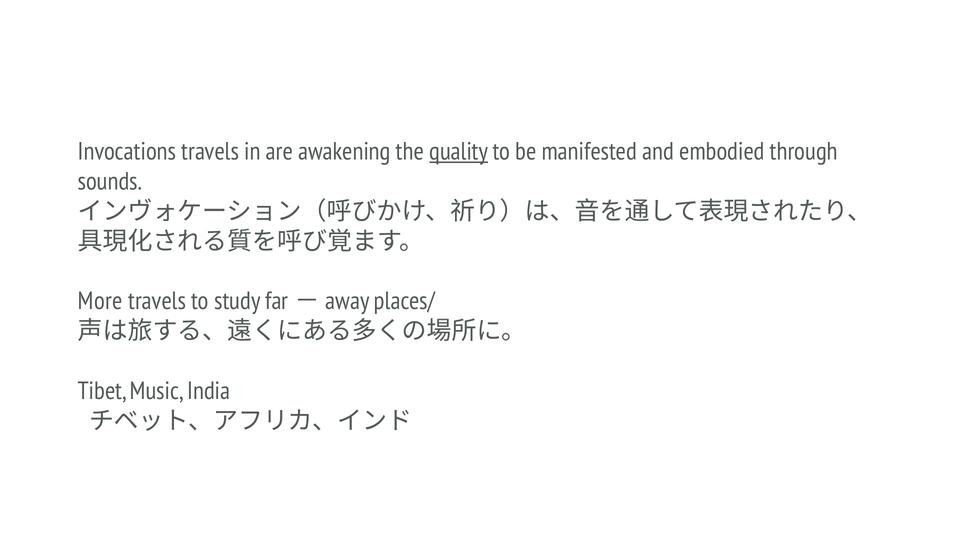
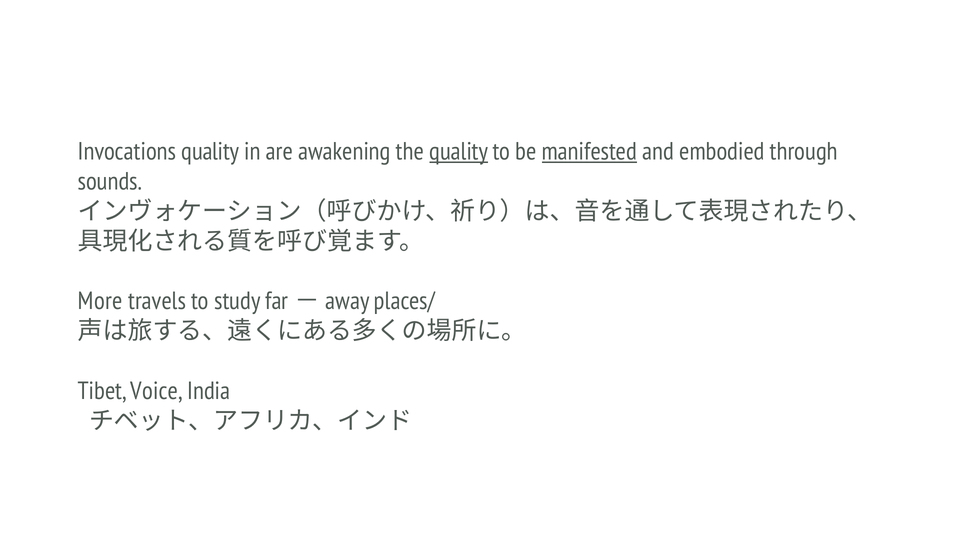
Invocations travels: travels -> quality
manifested underline: none -> present
Music: Music -> Voice
